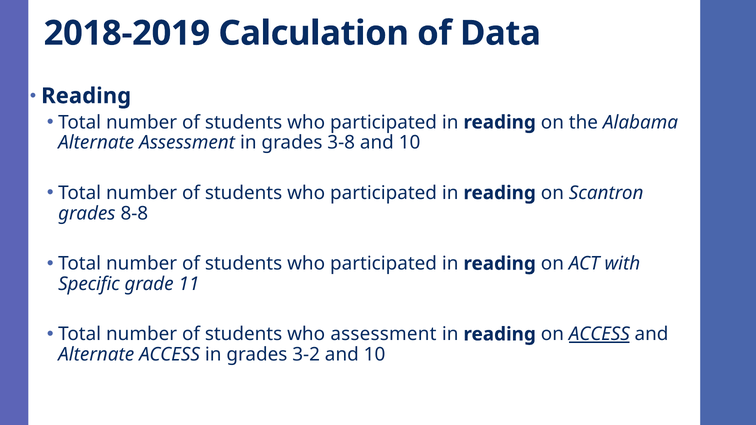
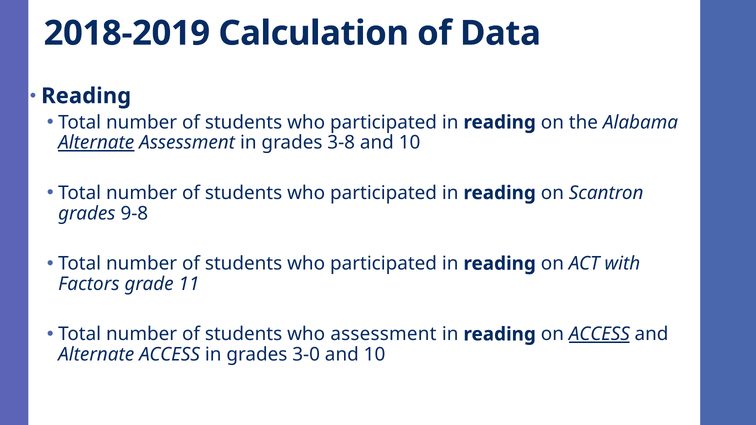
Alternate at (96, 143) underline: none -> present
8-8: 8-8 -> 9-8
Specific: Specific -> Factors
3-2: 3-2 -> 3-0
